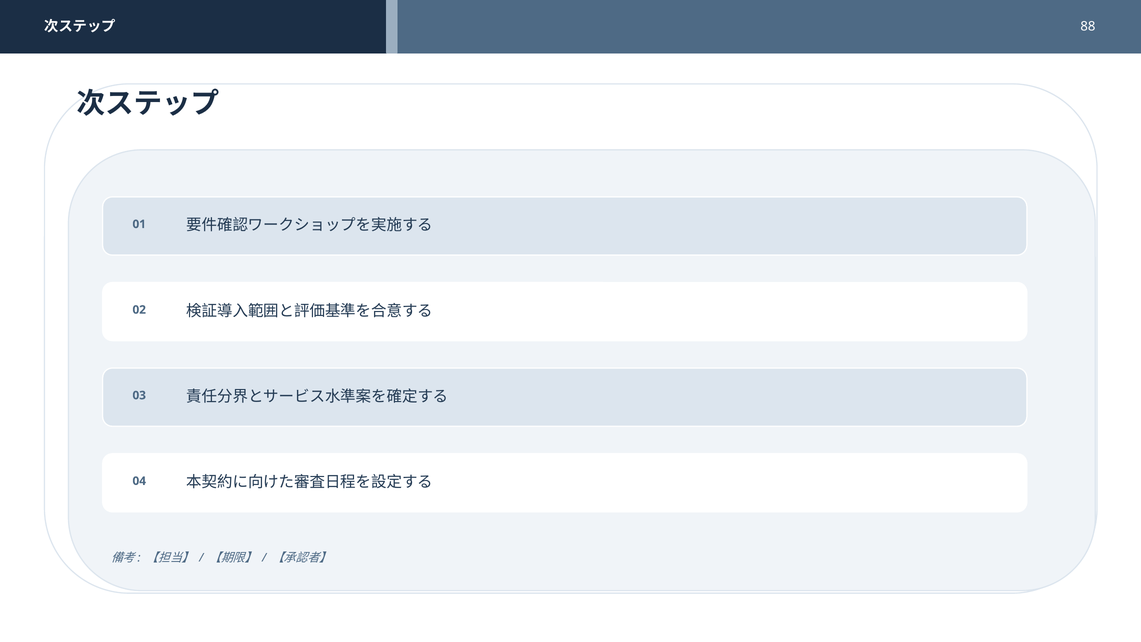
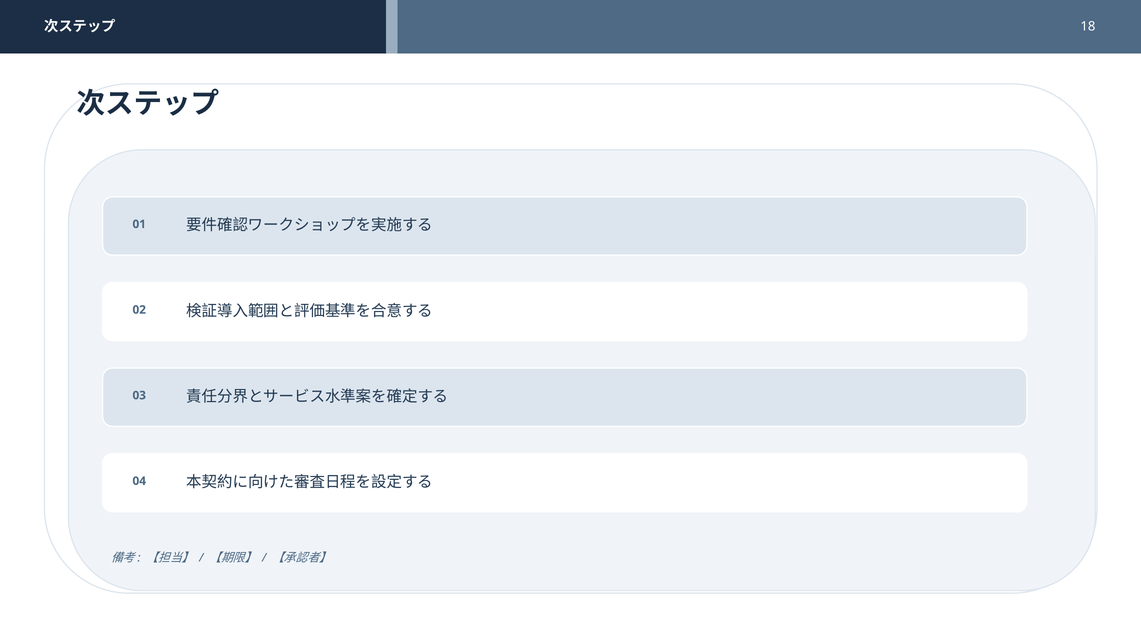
88: 88 -> 18
